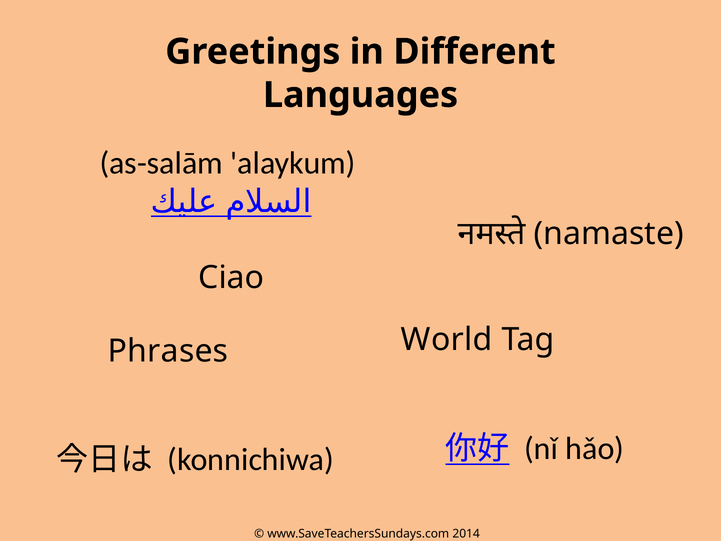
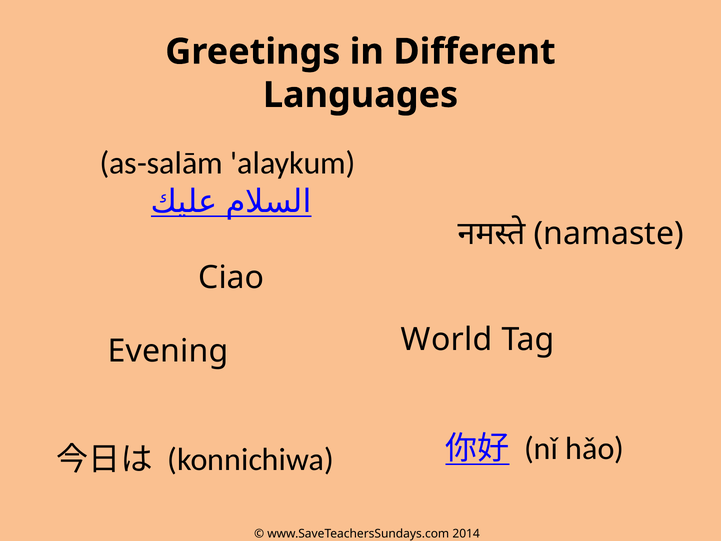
Phrases: Phrases -> Evening
